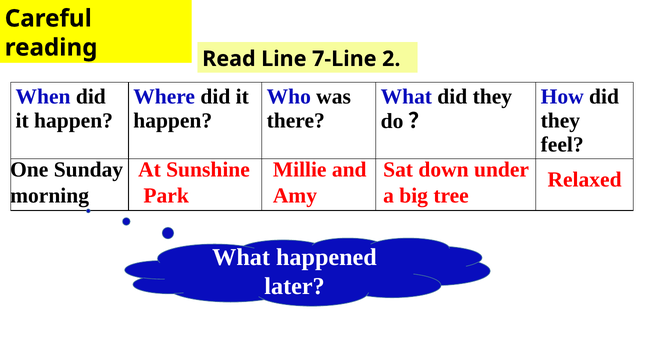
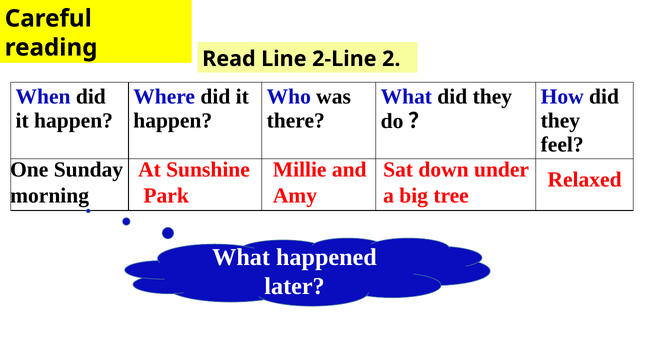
7-Line: 7-Line -> 2-Line
